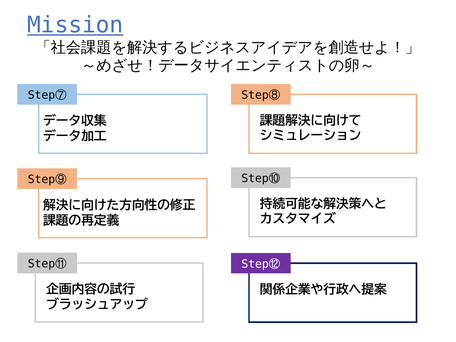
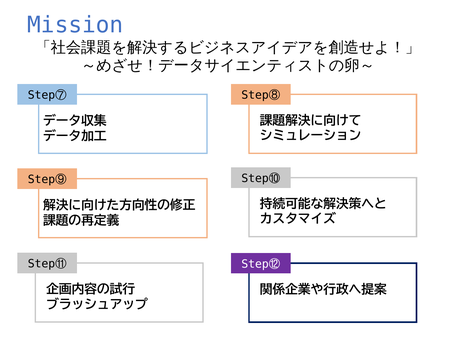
Mission underline: present -> none
